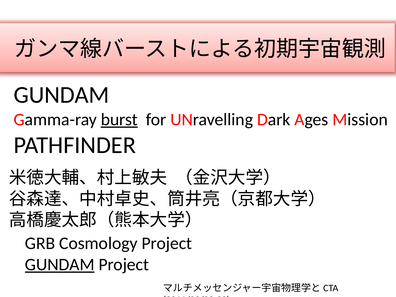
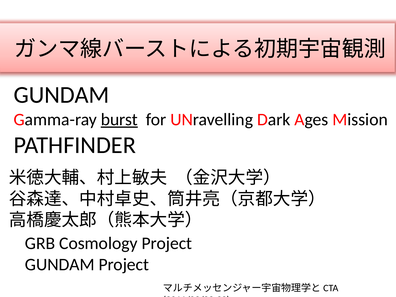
GUNDAM at (60, 265) underline: present -> none
